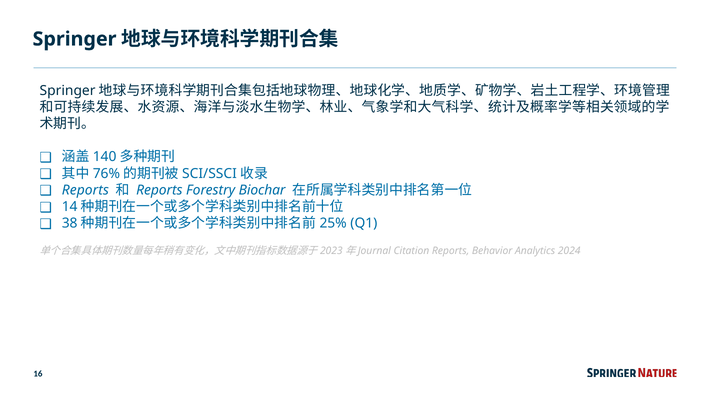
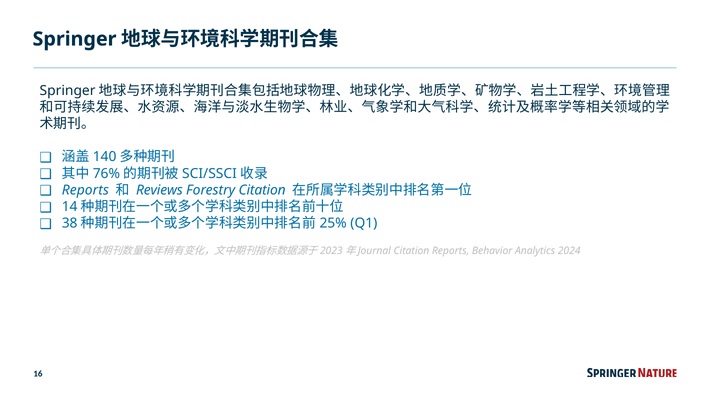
Reports at (159, 190): Reports -> Reviews
Forestry Biochar: Biochar -> Citation
